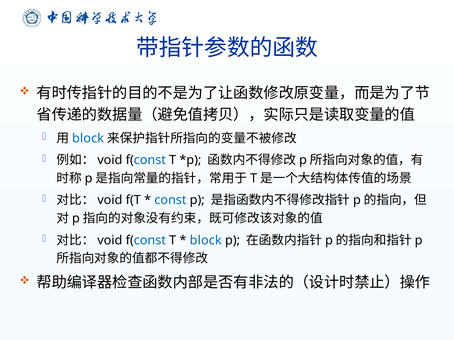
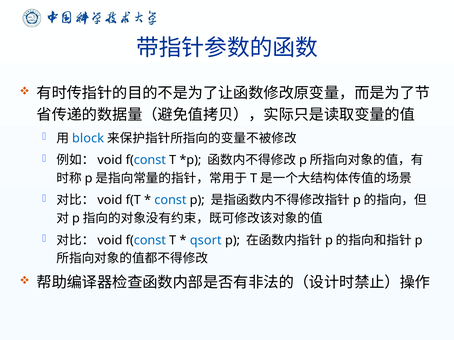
block at (206, 241): block -> qsort
